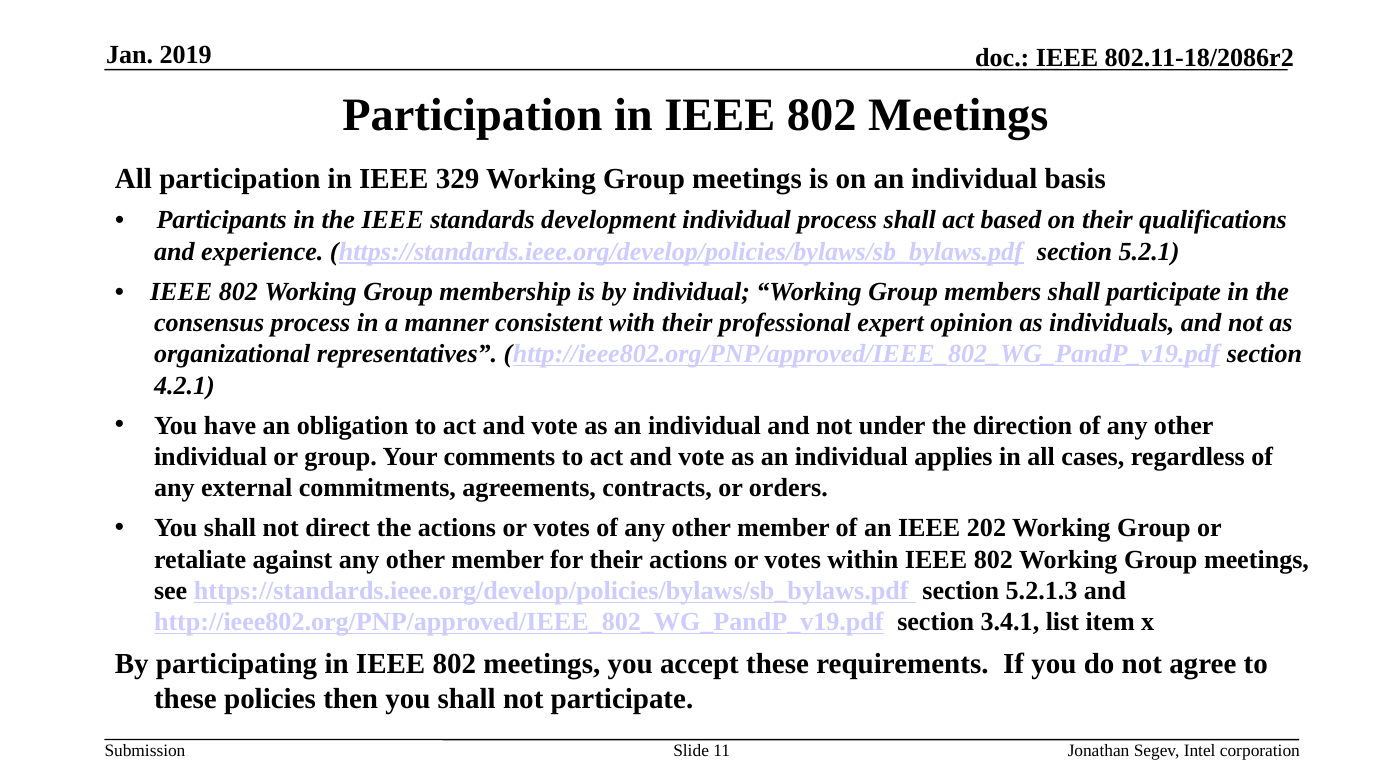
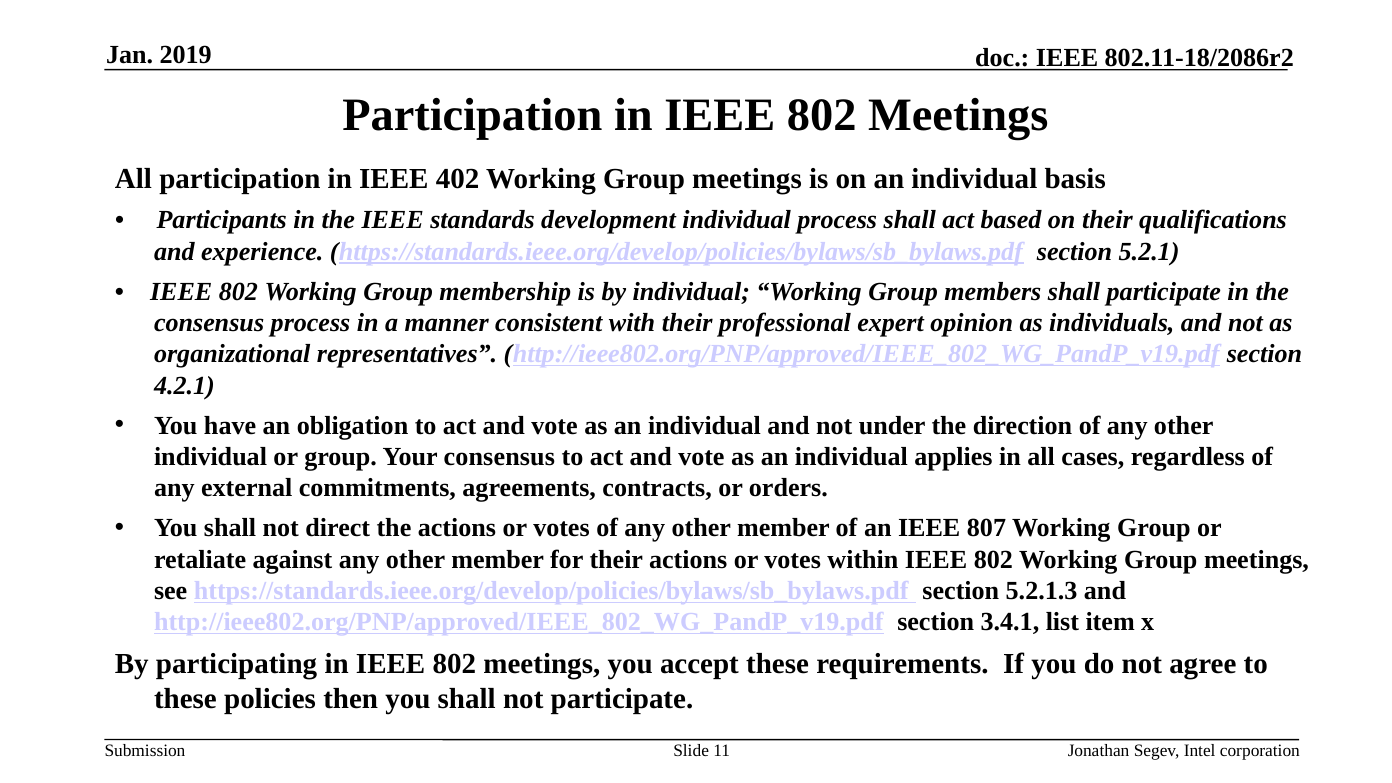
329: 329 -> 402
Your comments: comments -> consensus
202: 202 -> 807
